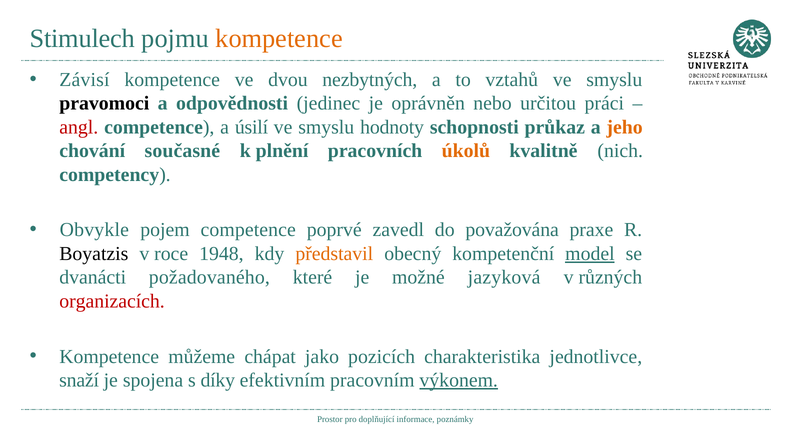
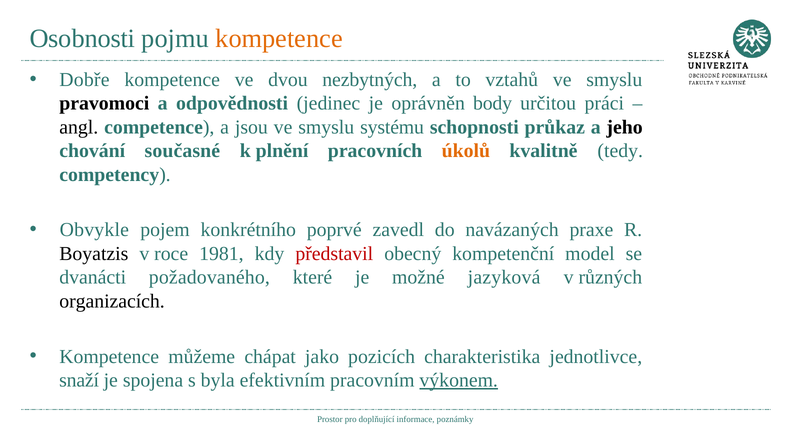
Stimulech: Stimulech -> Osobnosti
Závisí: Závisí -> Dobře
nebo: nebo -> body
angl colour: red -> black
úsilí: úsilí -> jsou
hodnoty: hodnoty -> systému
jeho colour: orange -> black
nich: nich -> tedy
pojem competence: competence -> konkrétního
považována: považována -> navázaných
1948: 1948 -> 1981
představil colour: orange -> red
model underline: present -> none
organizacích colour: red -> black
díky: díky -> byla
